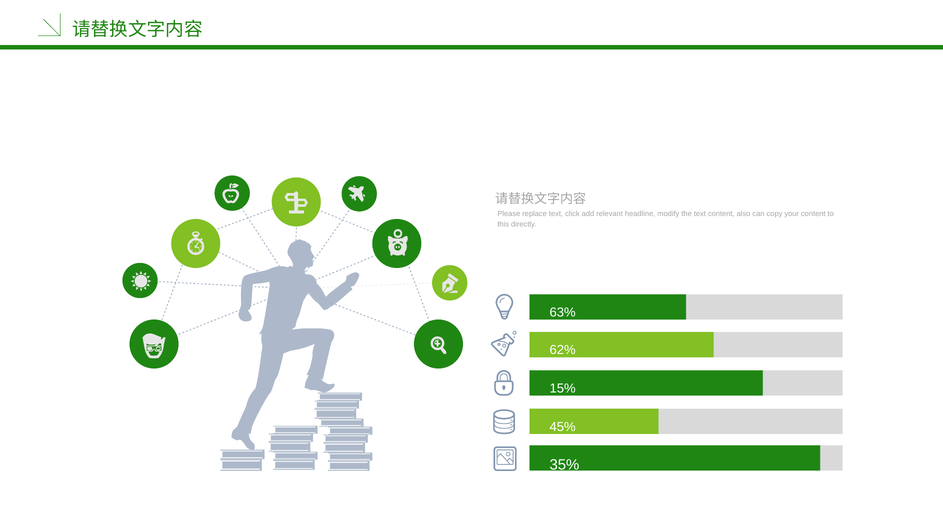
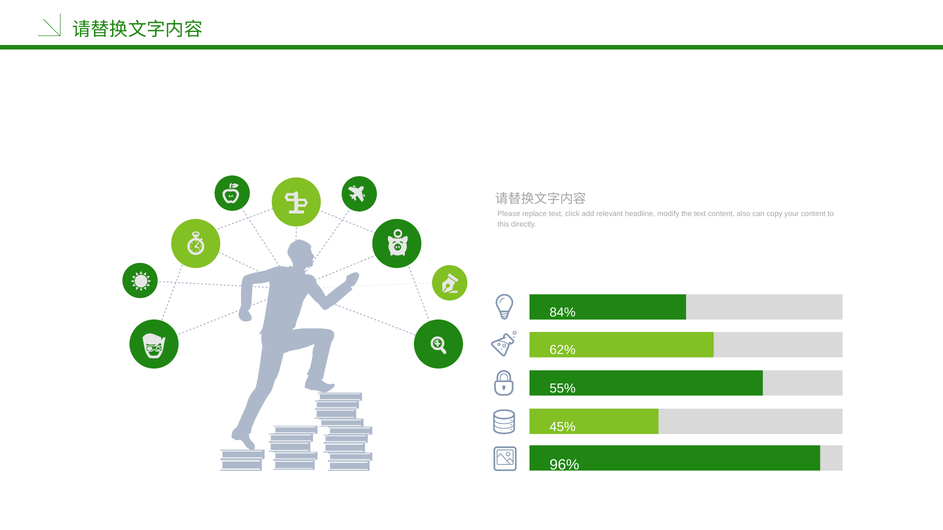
63%: 63% -> 84%
15%: 15% -> 55%
35%: 35% -> 96%
